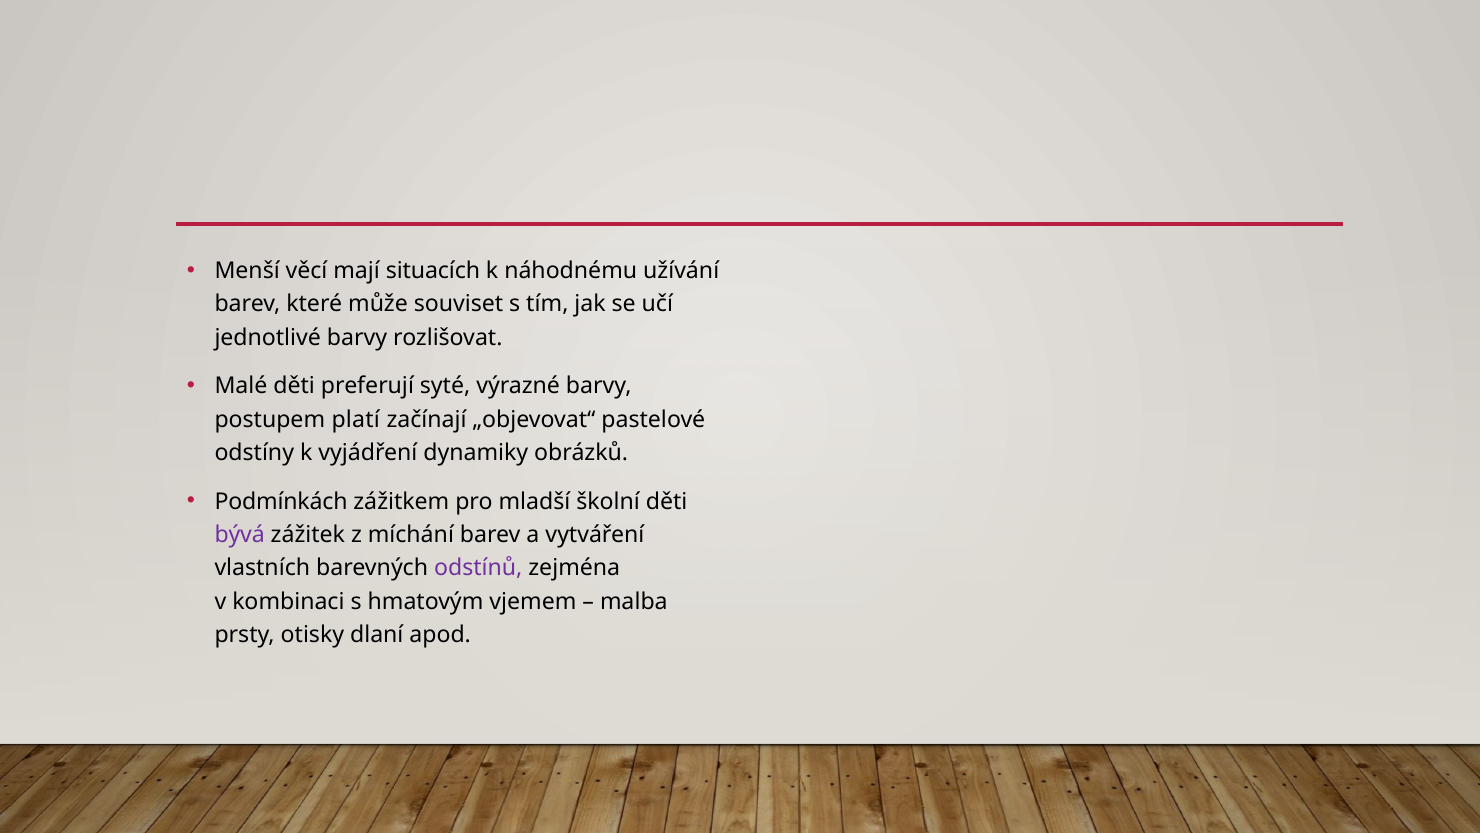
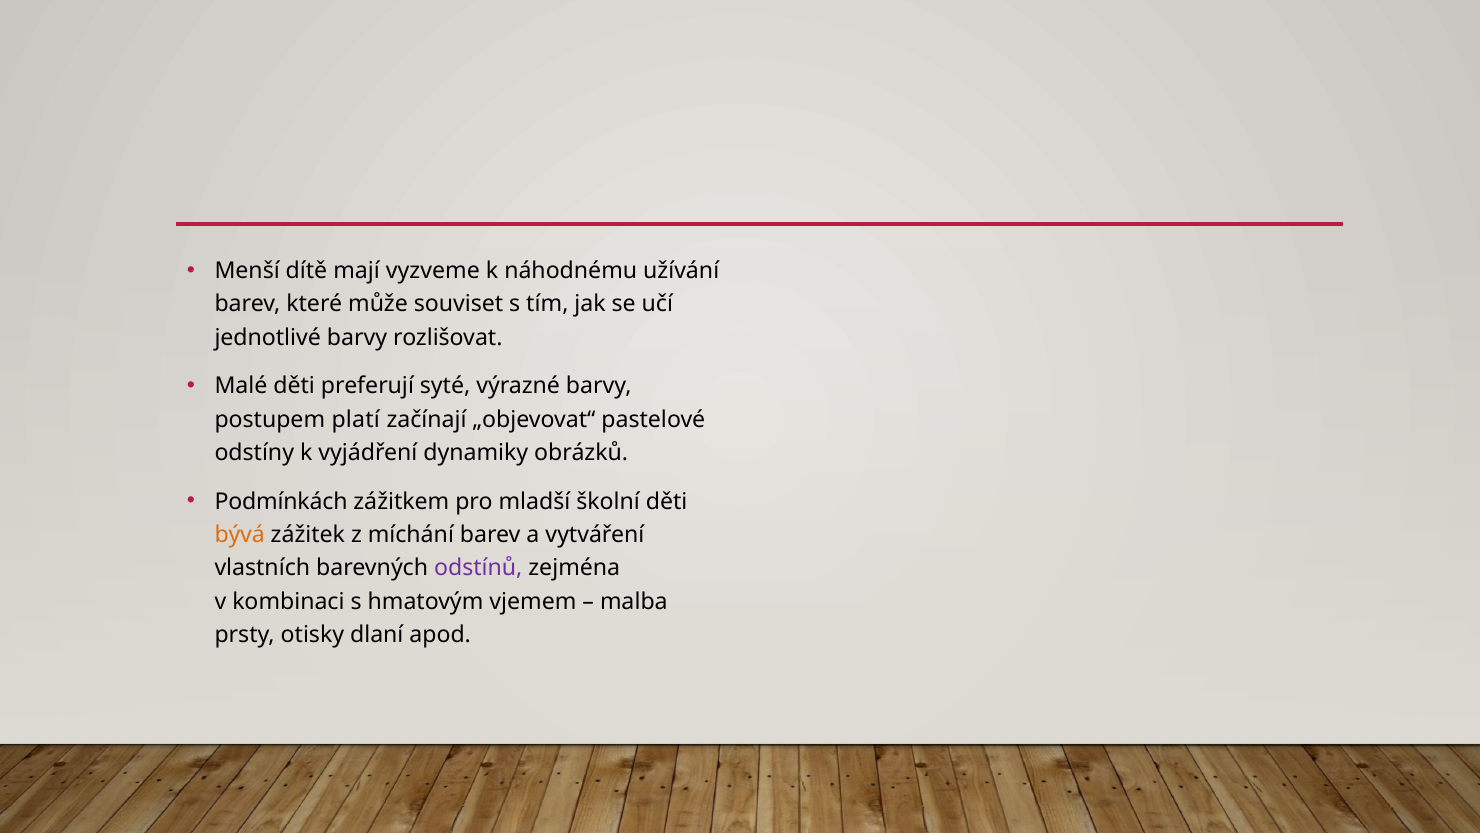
věcí: věcí -> dítě
situacích: situacích -> vyzveme
bývá colour: purple -> orange
